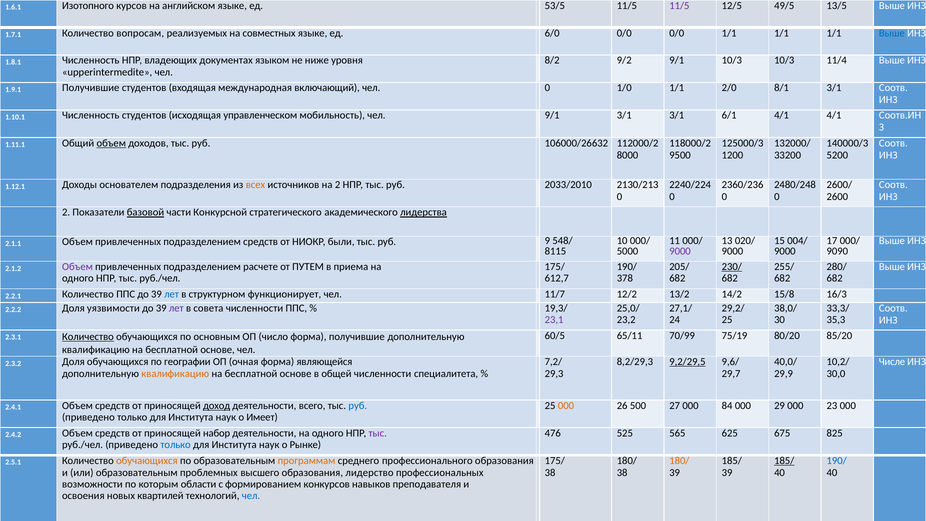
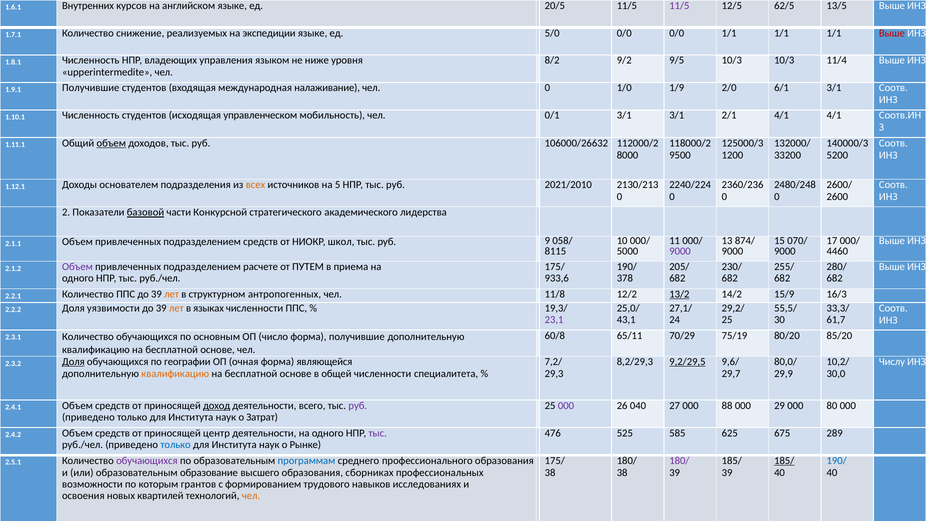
Изотопного: Изотопного -> Внутренних
53/5: 53/5 -> 20/5
49/5: 49/5 -> 62/5
вопросам: вопросам -> снижение
совместных: совместных -> экспедиции
6/0: 6/0 -> 5/0
Выше at (892, 33) colour: blue -> red
9/2 9/1: 9/1 -> 9/5
документах: документах -> управления
включающий: включающий -> налаживание
1/0 1/1: 1/1 -> 1/9
8/1: 8/1 -> 6/1
чел 9/1: 9/1 -> 0/1
6/1: 6/1 -> 2/1
на 2: 2 -> 5
2033/2010: 2033/2010 -> 2021/2010
лидерства underline: present -> none
020/: 020/ -> 874/
004/: 004/ -> 070/
были: были -> школ
548/: 548/ -> 058/
9090: 9090 -> 4460
230/ underline: present -> none
612,7: 612,7 -> 933,6
лет at (172, 294) colour: blue -> orange
функционирует: функционирует -> антропогенных
11/7: 11/7 -> 11/8
13/2 underline: none -> present
15/8: 15/8 -> 15/9
38,0/: 38,0/ -> 55,5/
лет at (176, 308) colour: purple -> orange
совета: совета -> языках
23,2: 23,2 -> 43,1
35,3: 35,3 -> 61,7
60/5: 60/5 -> 60/8
70/99: 70/99 -> 70/29
Количество at (88, 337) underline: present -> none
40,0/: 40,0/ -> 80,0/
Числе: Числе -> Числу
Доля at (73, 362) underline: none -> present
000 at (566, 406) colour: orange -> purple
500: 500 -> 040
84: 84 -> 88
23: 23 -> 80
руб at (358, 406) colour: blue -> purple
Имеет: Имеет -> Затрат
565: 565 -> 585
825: 825 -> 289
набор: набор -> центр
180/ at (679, 460) colour: orange -> purple
обучающихся at (147, 461) colour: orange -> purple
программам colour: orange -> blue
проблемных: проблемных -> образование
лидерство: лидерство -> сборниках
области: области -> грантов
конкурсов: конкурсов -> трудового
преподавателя: преподавателя -> исследованиях
чел at (251, 496) colour: blue -> orange
